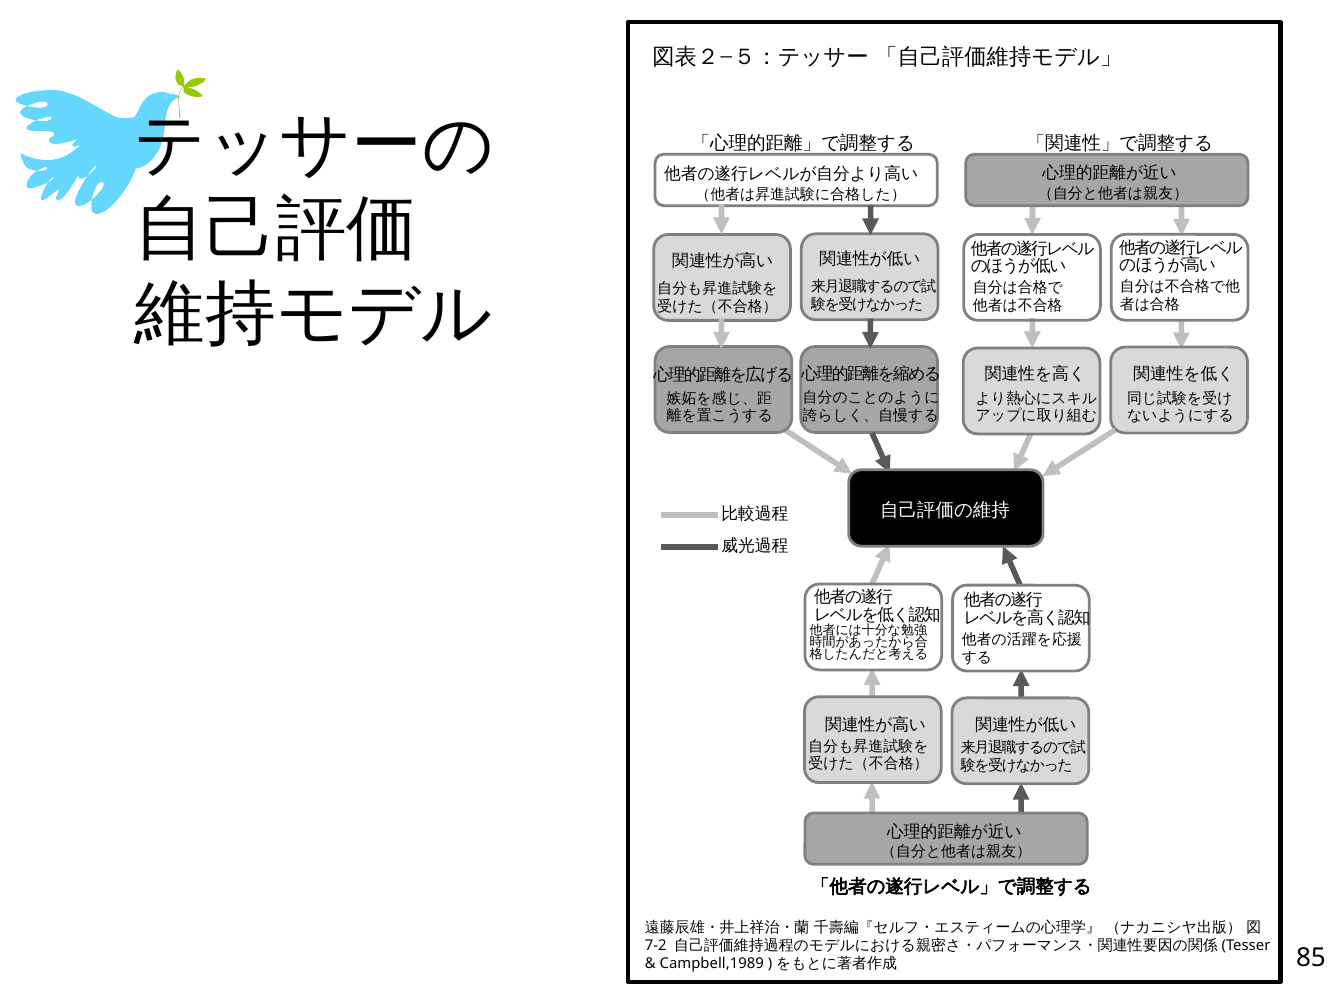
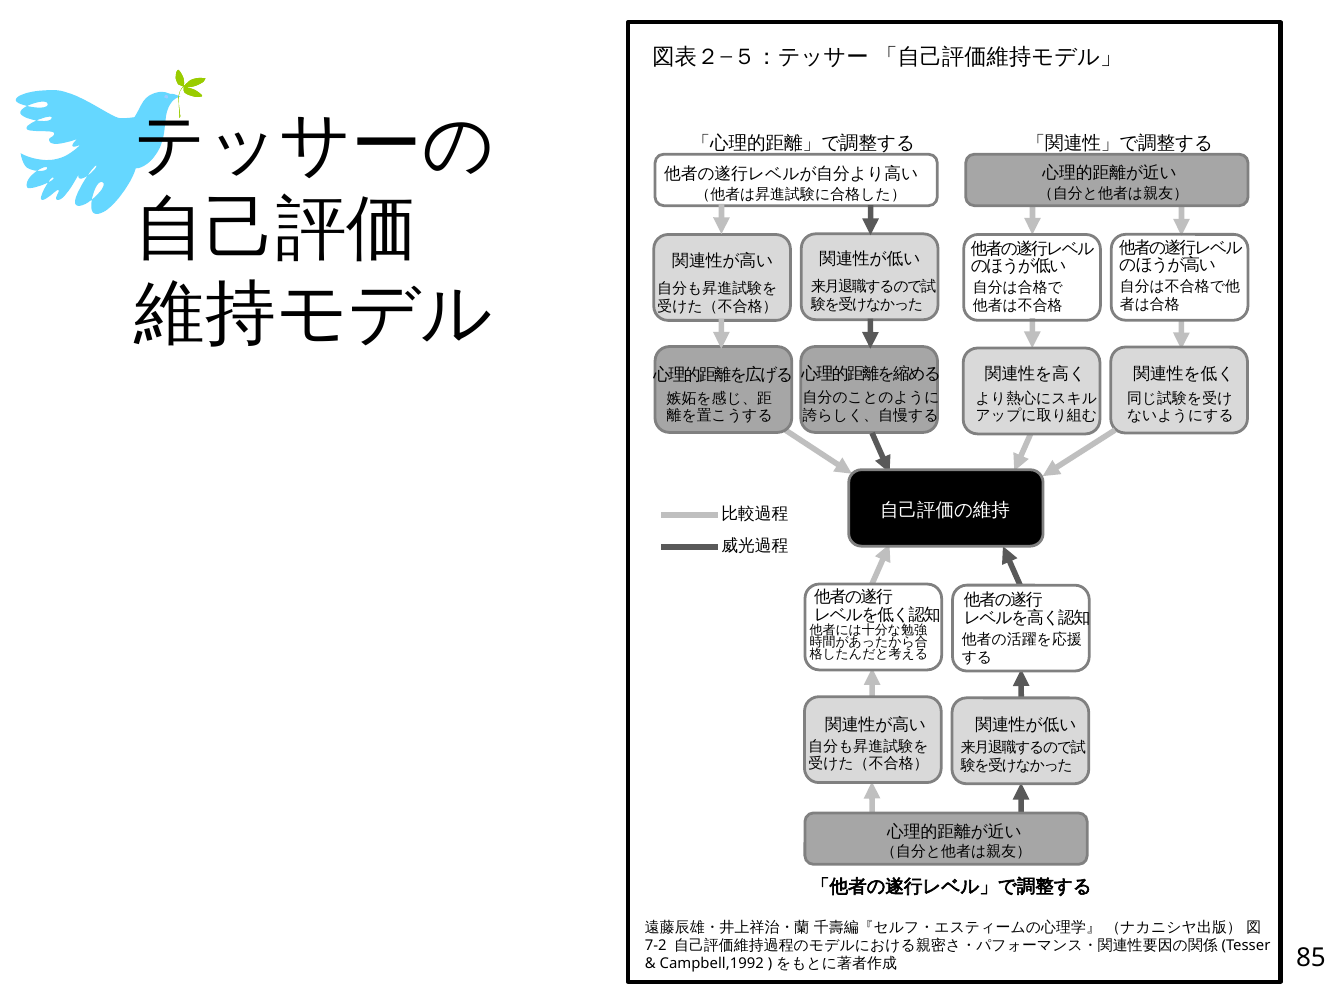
Campbell,1989: Campbell,1989 -> Campbell,1992
